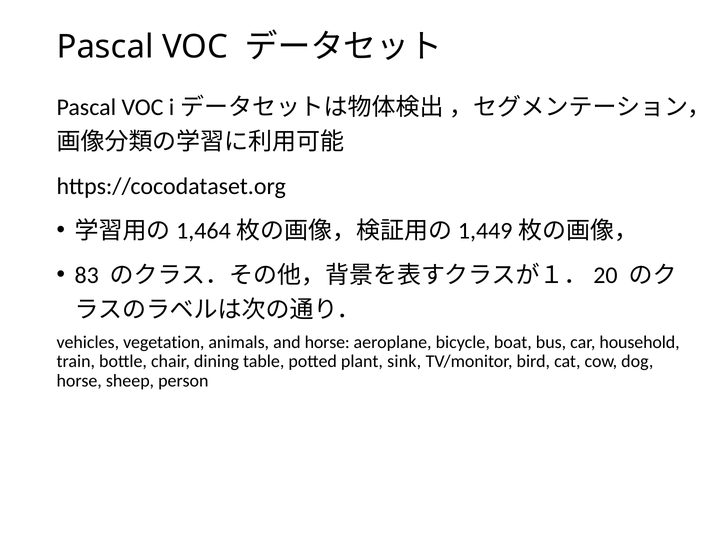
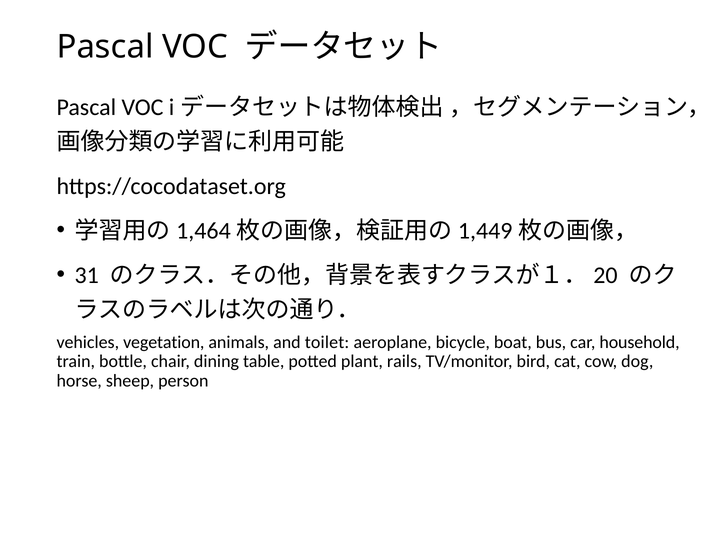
83: 83 -> 31
and horse: horse -> toilet
sink: sink -> rails
